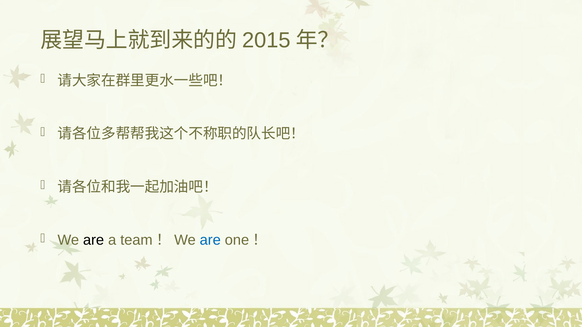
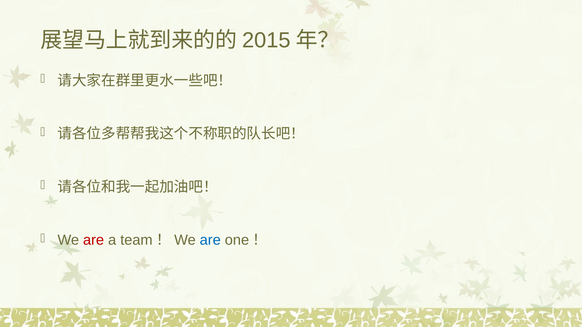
are at (94, 240) colour: black -> red
